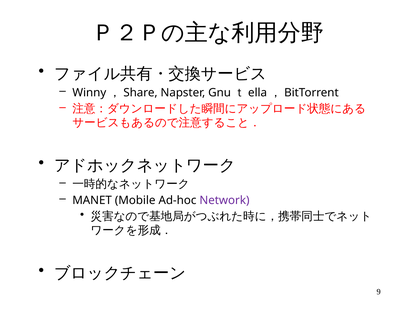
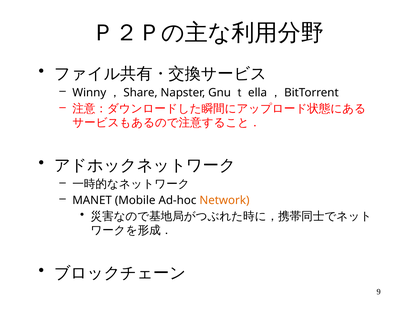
Network colour: purple -> orange
